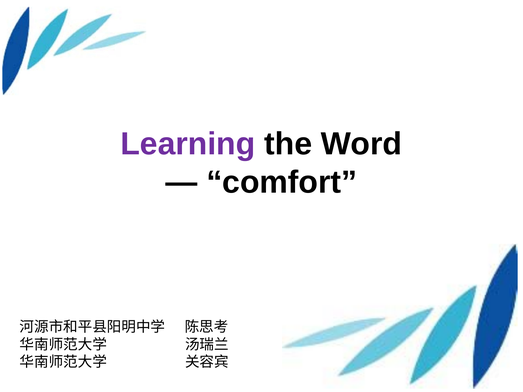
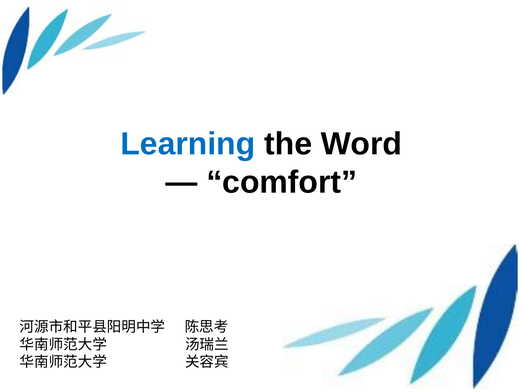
Learning colour: purple -> blue
